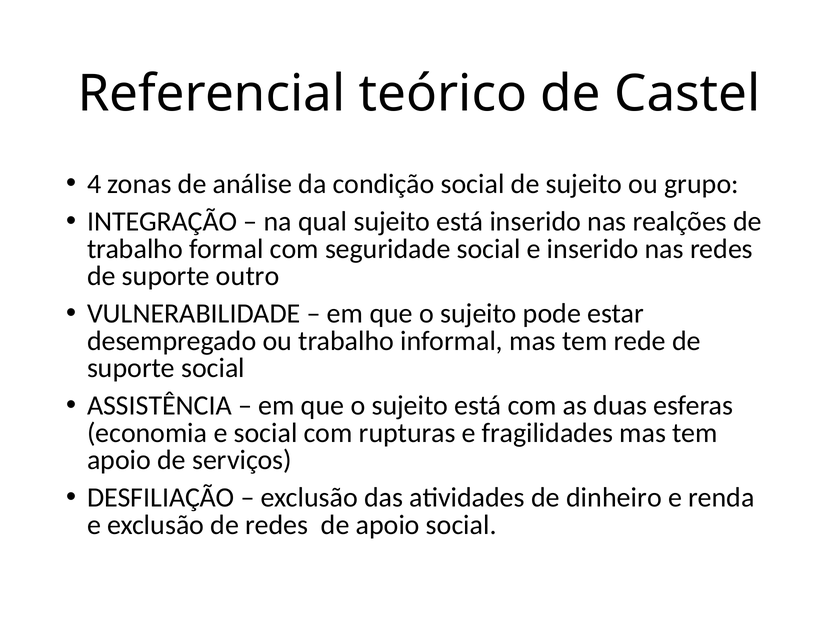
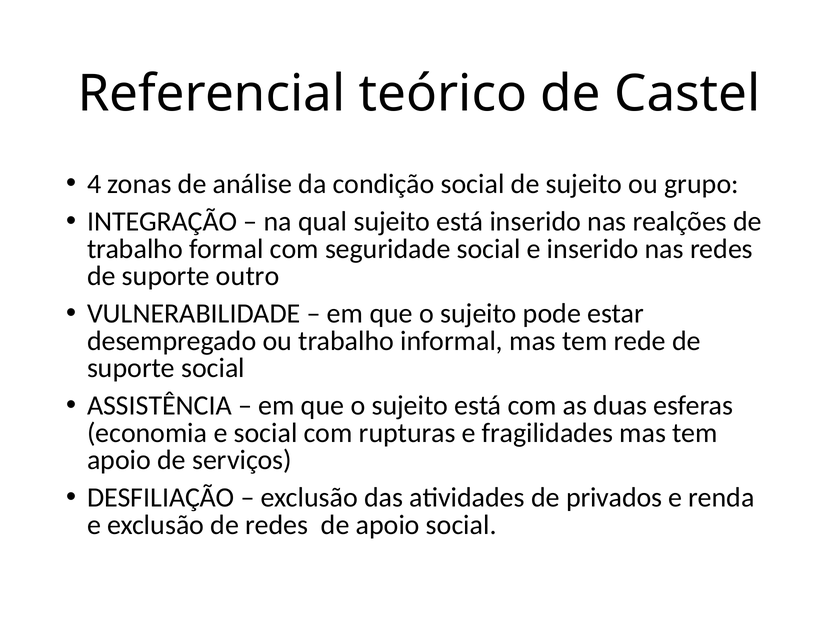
dinheiro: dinheiro -> privados
